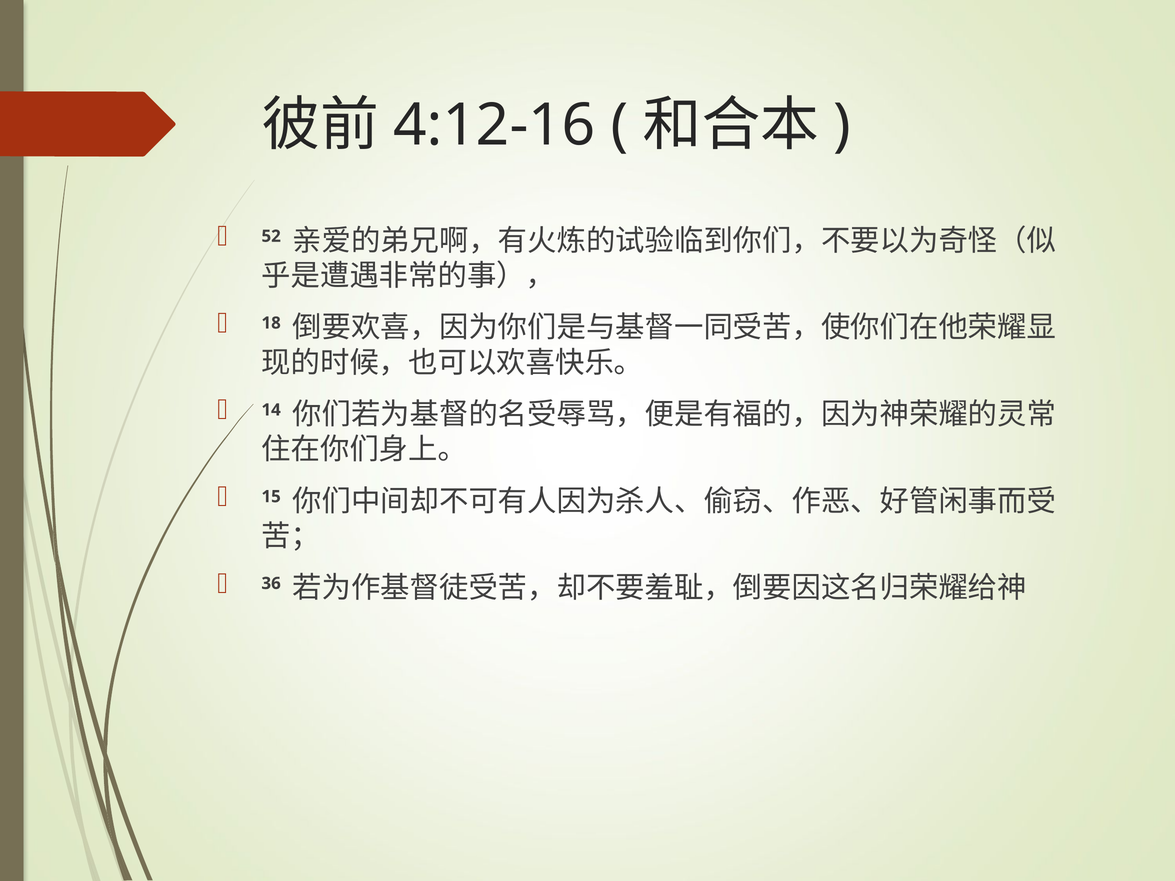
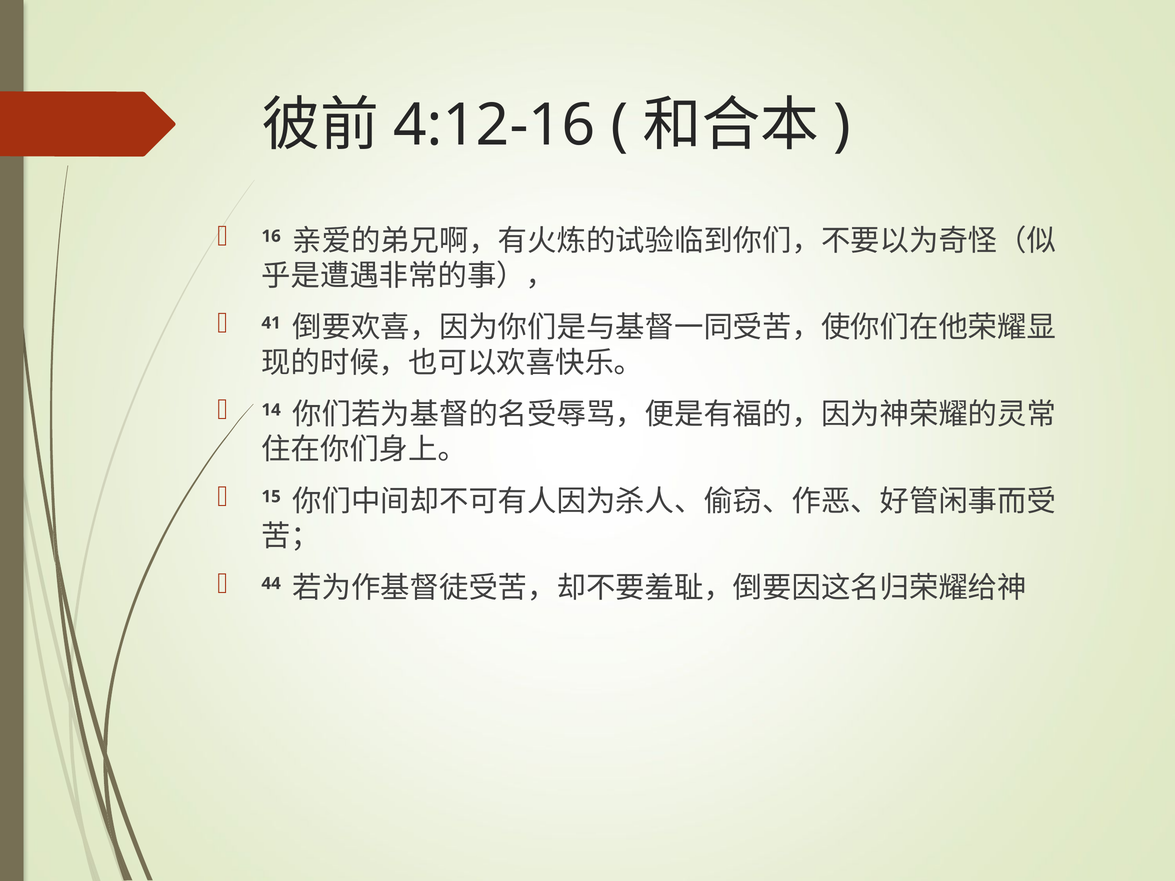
52: 52 -> 16
18: 18 -> 41
36: 36 -> 44
